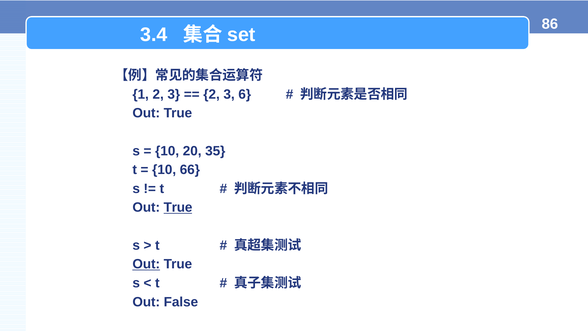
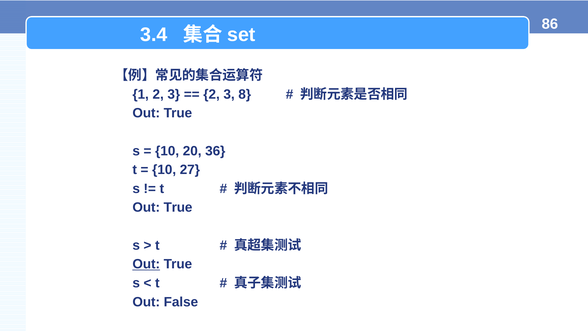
6: 6 -> 8
35: 35 -> 36
66: 66 -> 27
True at (178, 207) underline: present -> none
